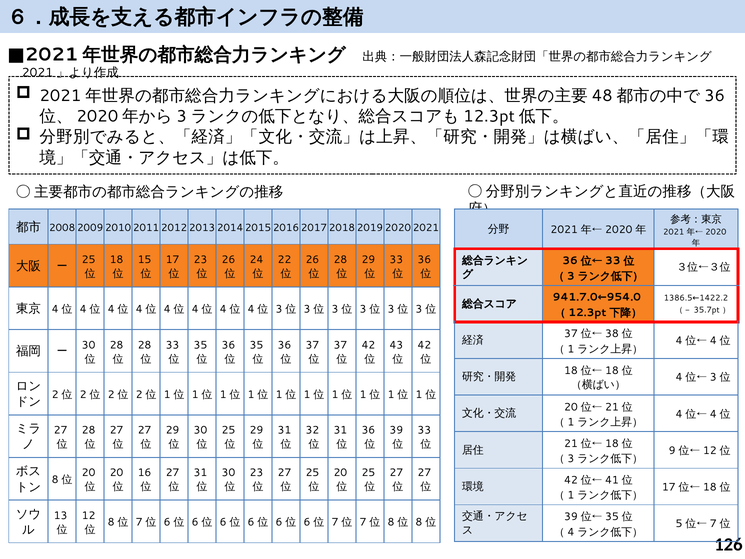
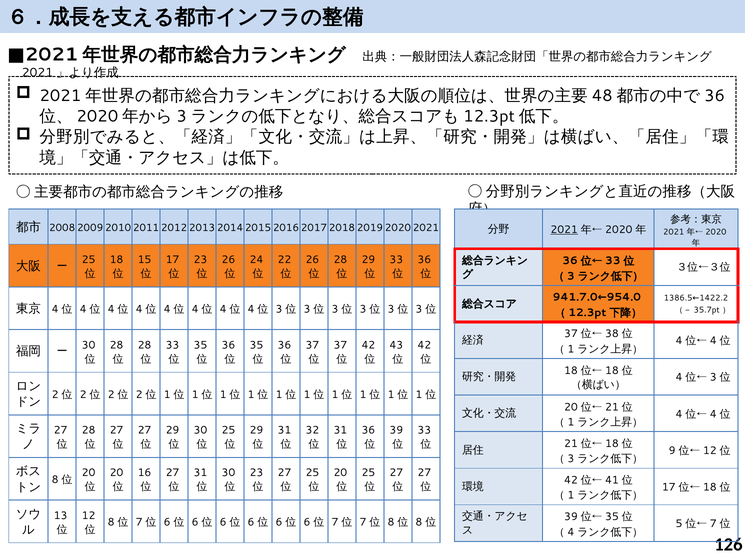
2021 at (564, 229) underline: none -> present
